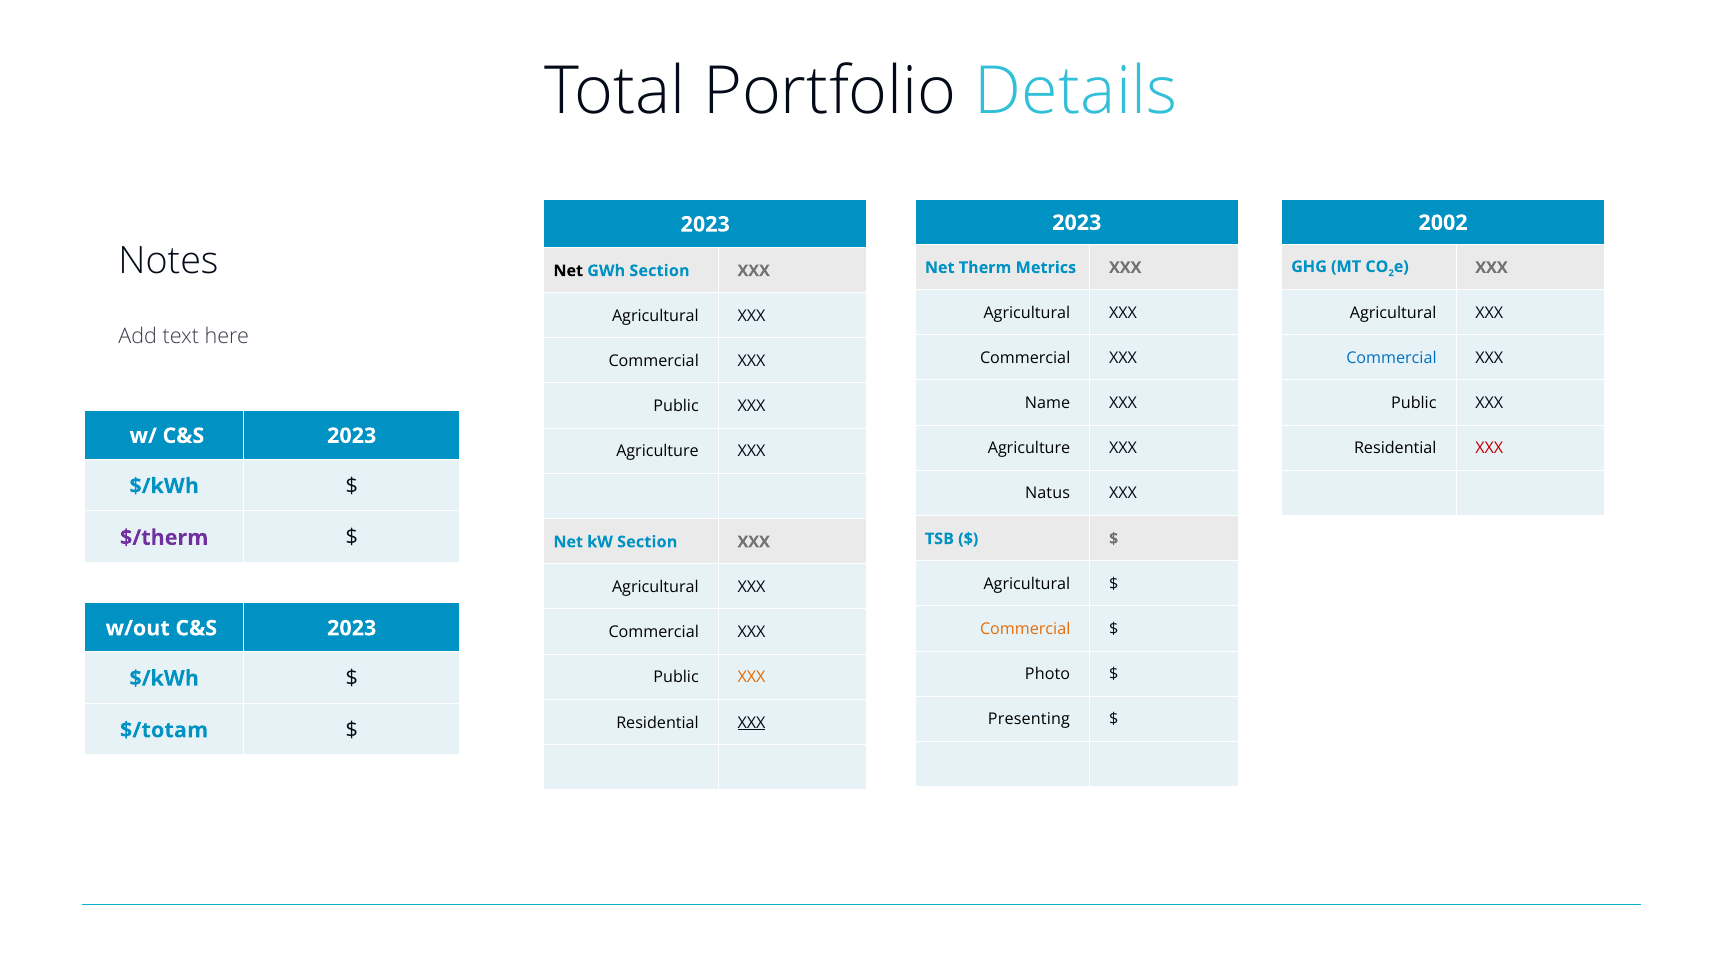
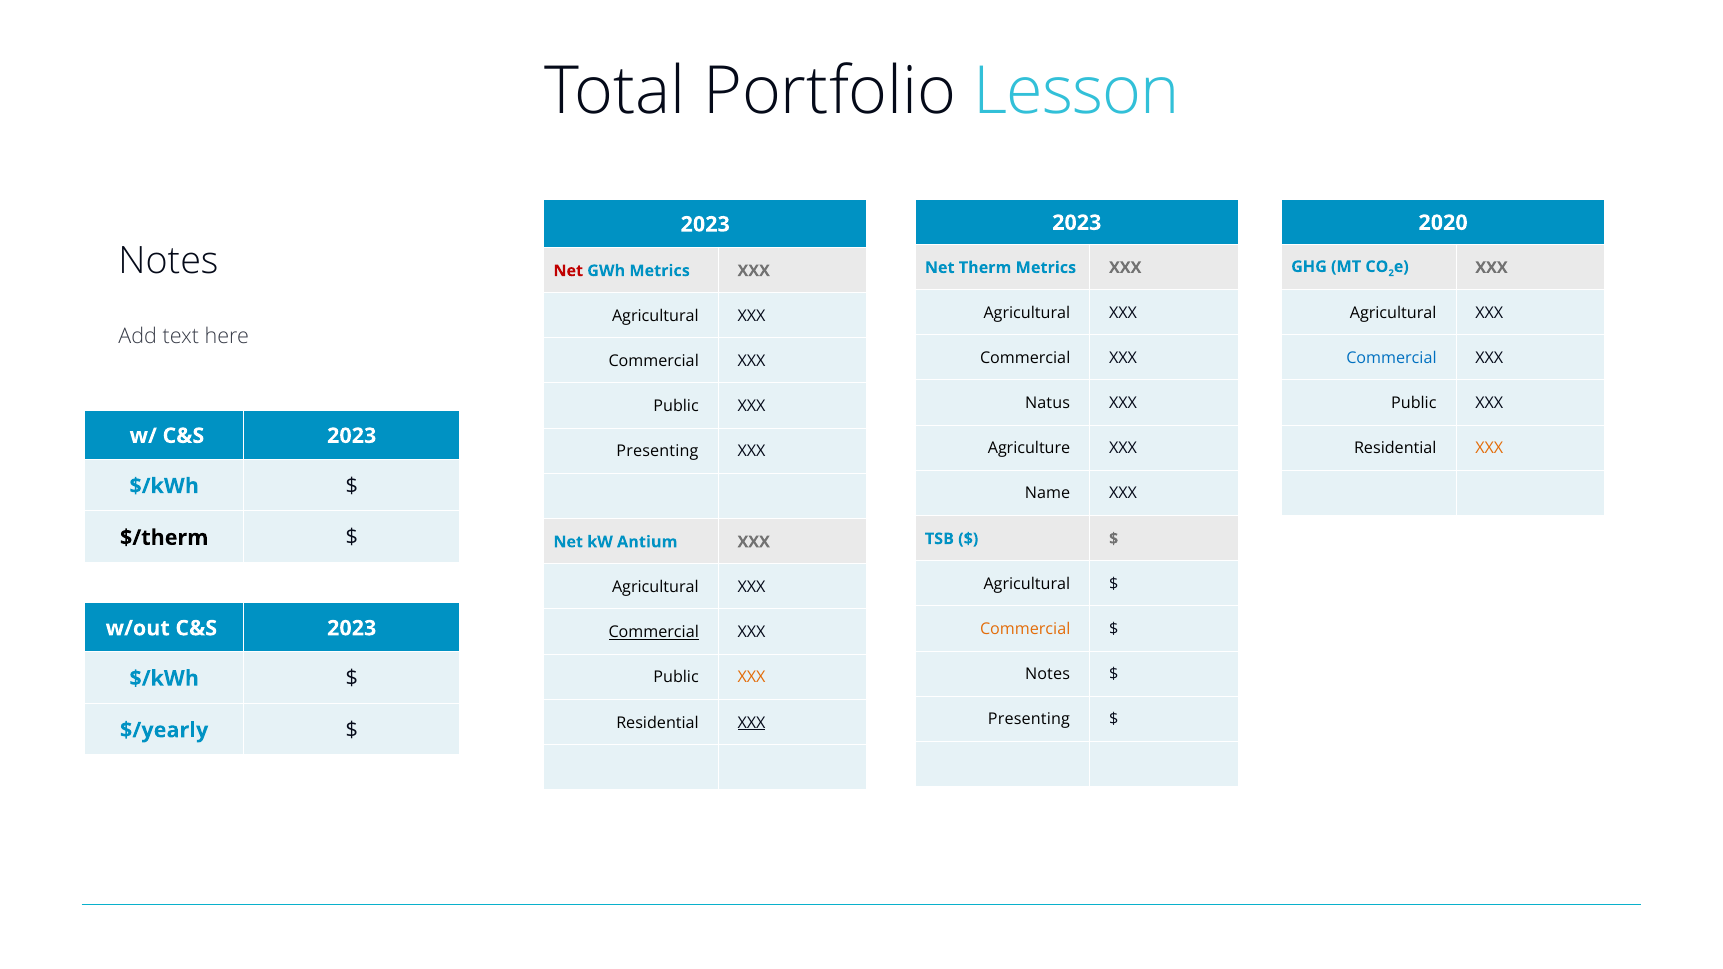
Details: Details -> Lesson
2002: 2002 -> 2020
Net at (568, 271) colour: black -> red
GWh Section: Section -> Metrics
Name: Name -> Natus
XXX at (1489, 449) colour: red -> orange
Agriculture at (658, 452): Agriculture -> Presenting
Natus: Natus -> Name
$/therm colour: purple -> black
kW Section: Section -> Antium
Commercial at (654, 632) underline: none -> present
Photo at (1048, 675): Photo -> Notes
$/totam: $/totam -> $/yearly
